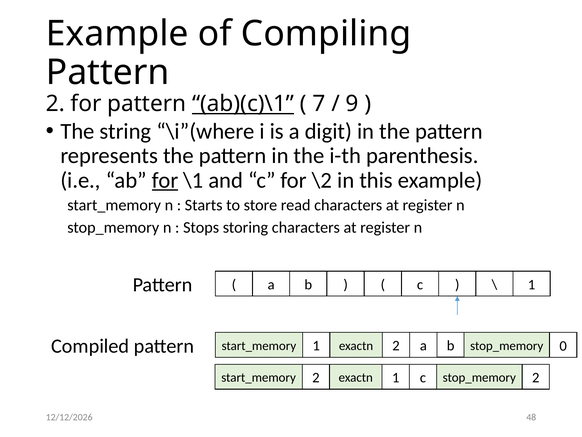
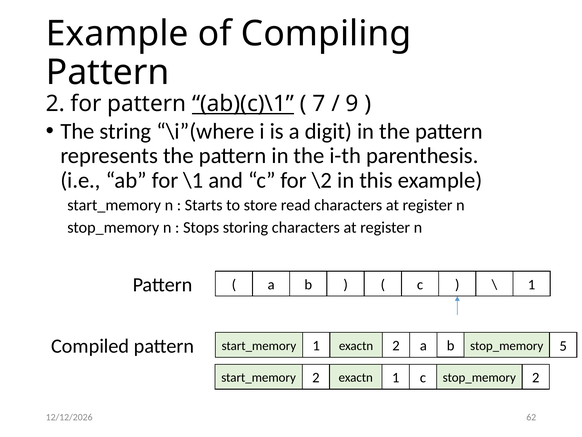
for at (165, 180) underline: present -> none
0: 0 -> 5
48: 48 -> 62
